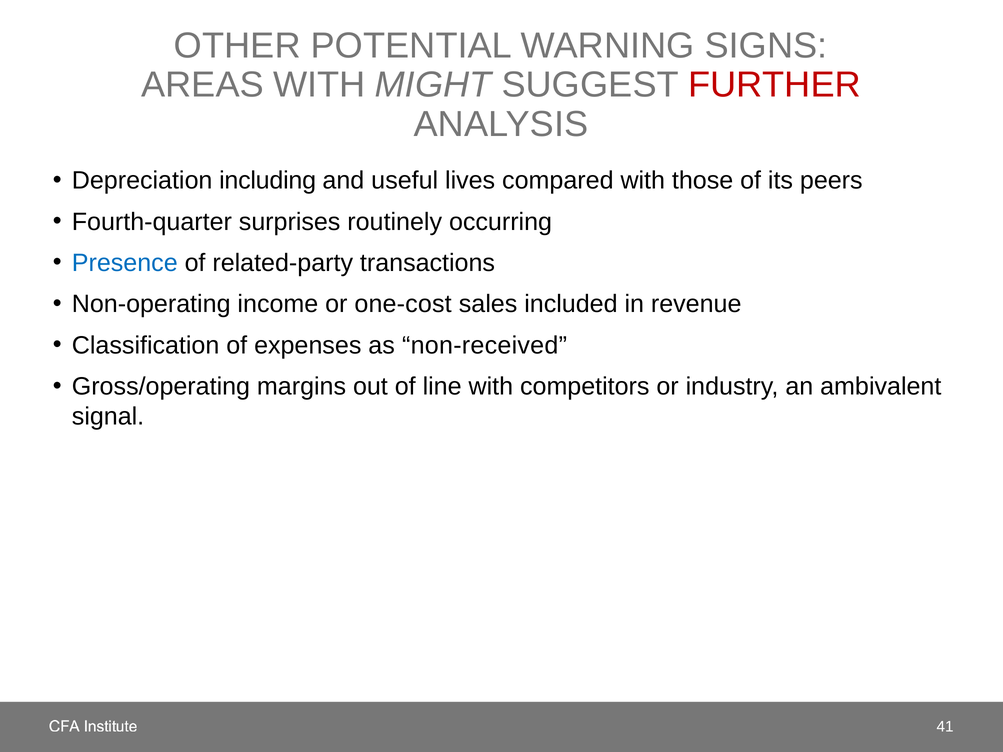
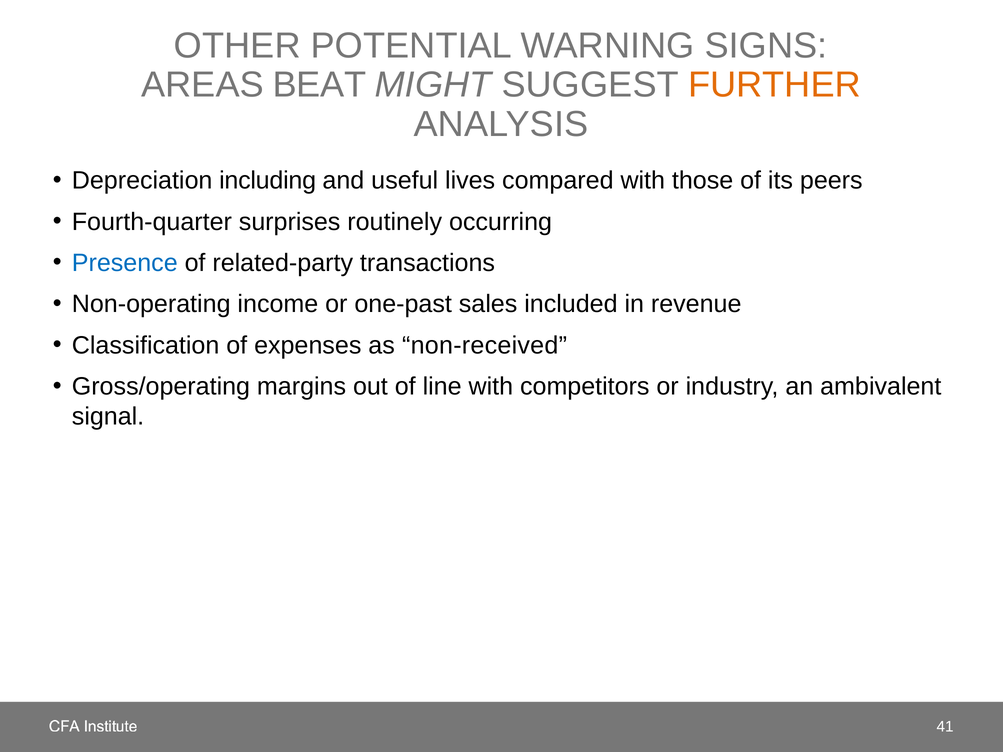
AREAS WITH: WITH -> BEAT
FURTHER colour: red -> orange
one-cost: one-cost -> one-past
